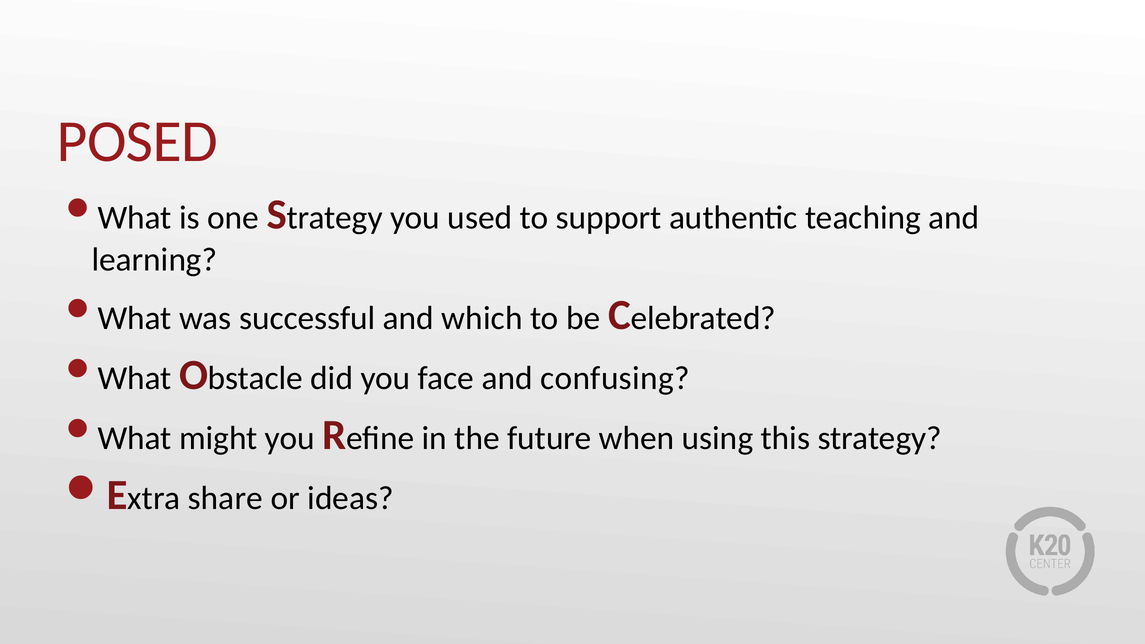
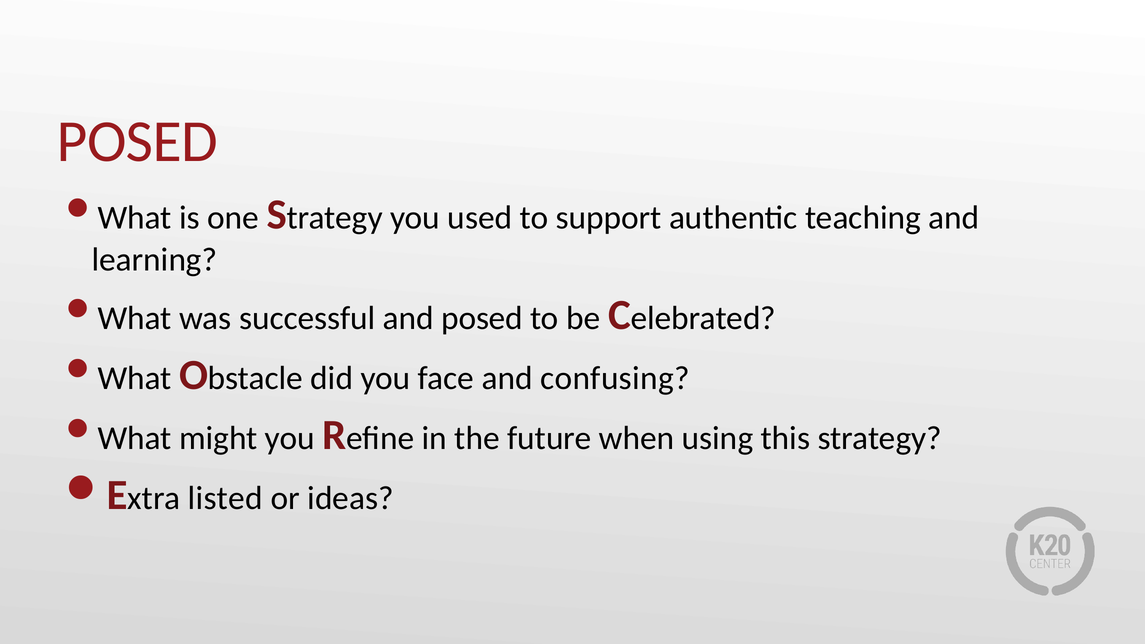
and which: which -> posed
share: share -> listed
